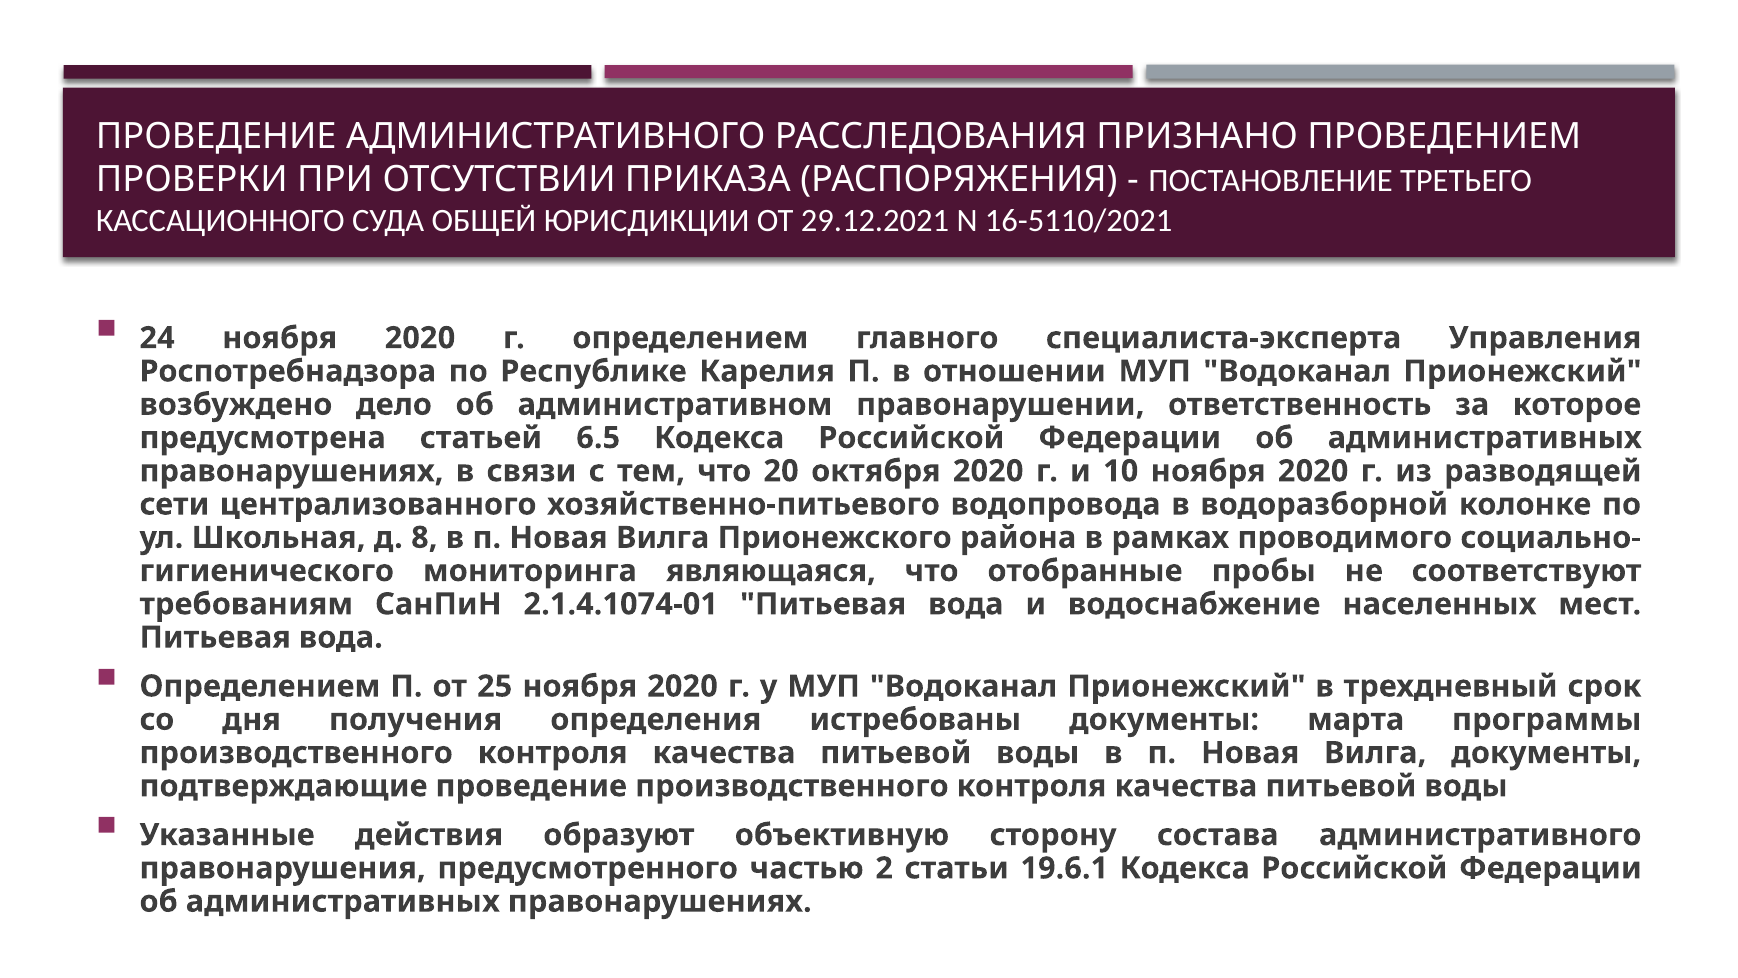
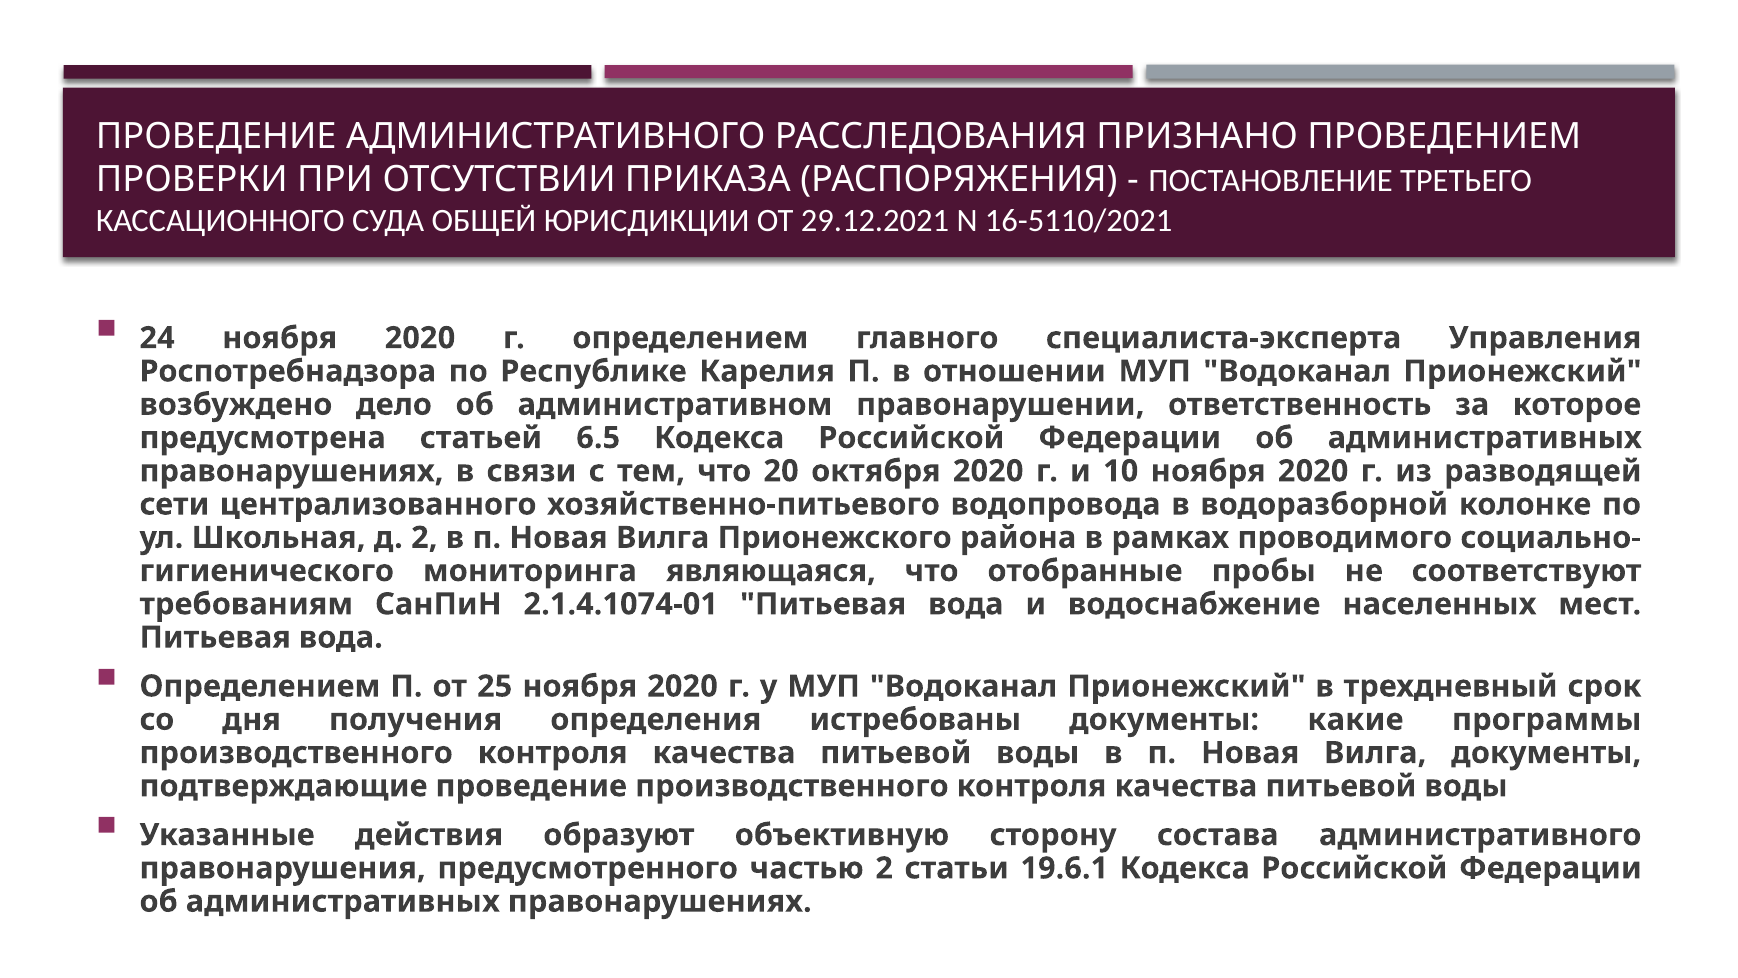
д 8: 8 -> 2
марта: марта -> какие
